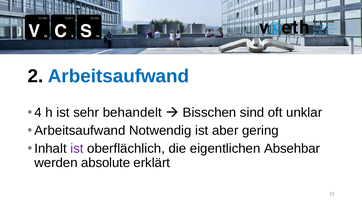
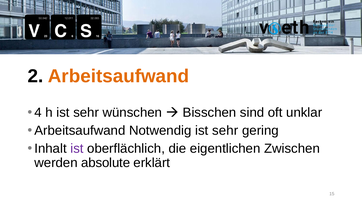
Arbeitsaufwand at (119, 76) colour: blue -> orange
behandelt: behandelt -> wünschen
aber at (225, 131): aber -> sehr
Absehbar: Absehbar -> Zwischen
